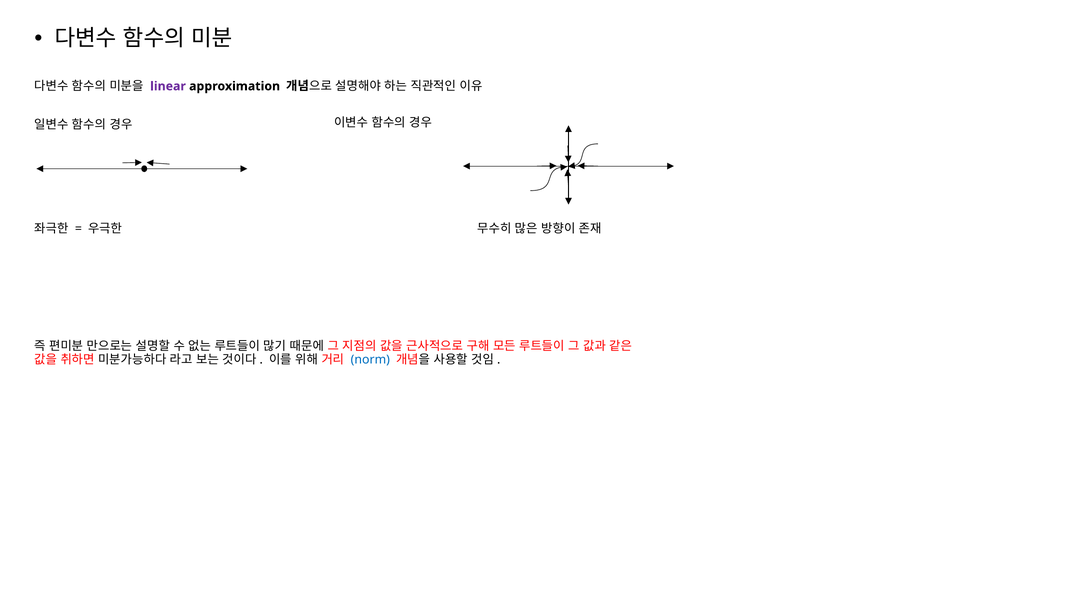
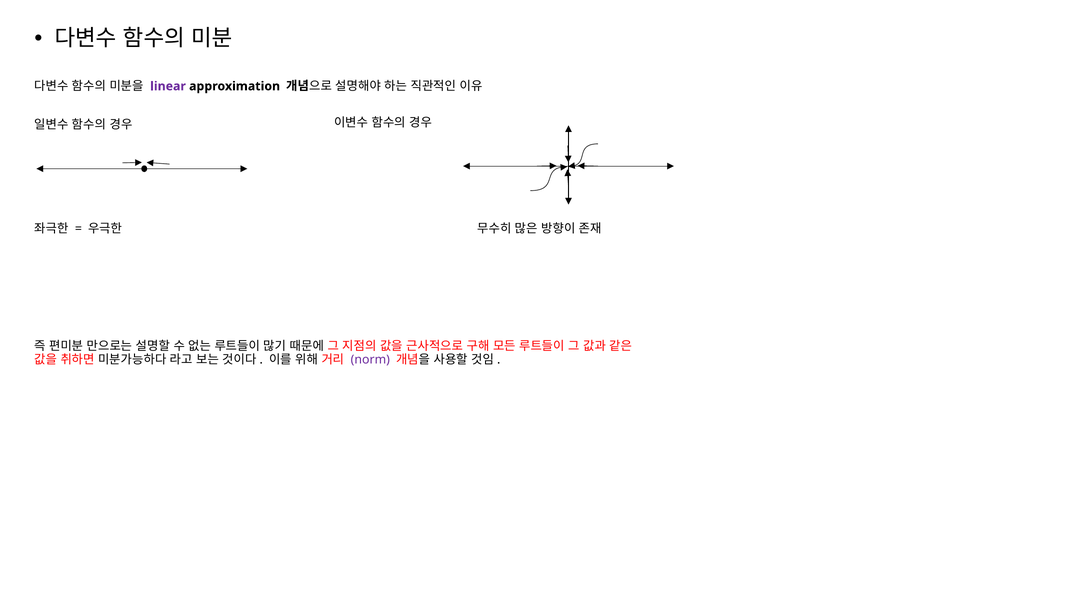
norm colour: blue -> purple
